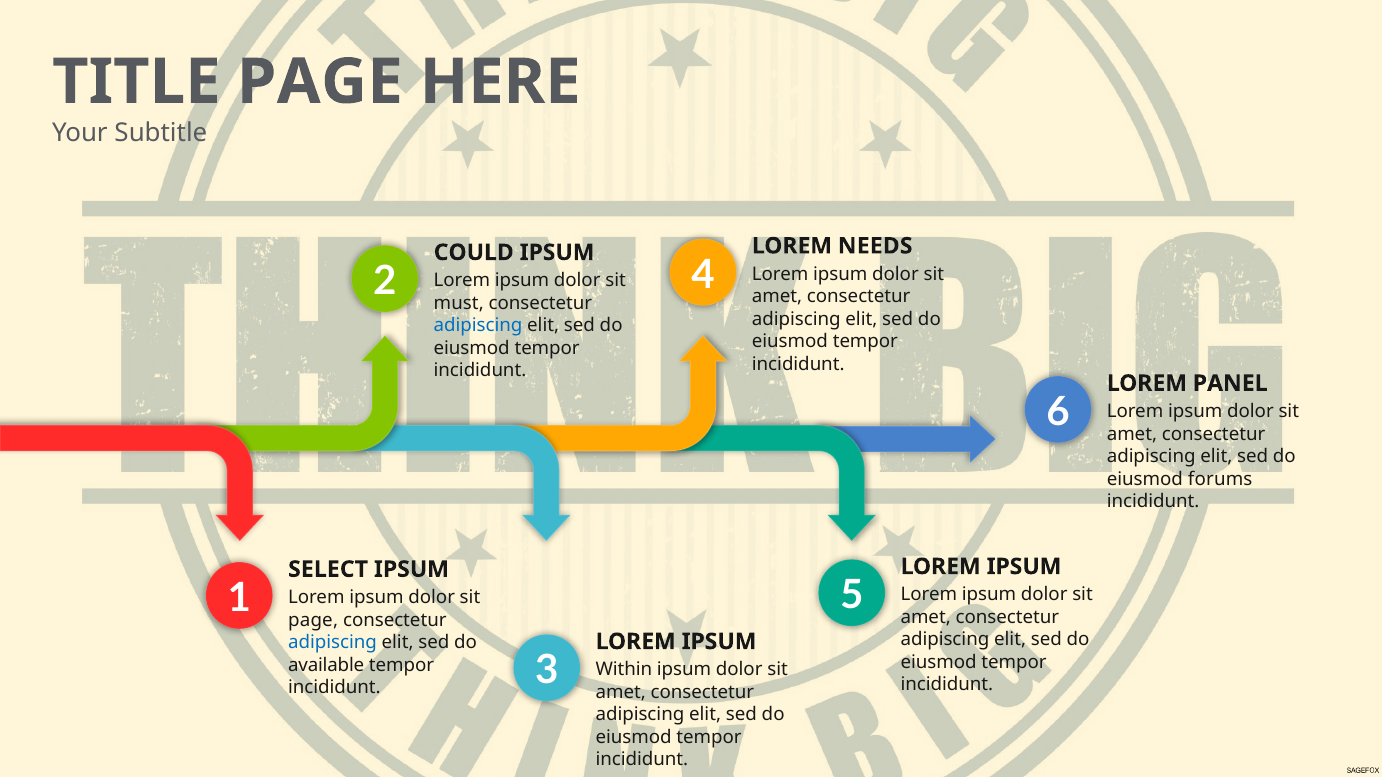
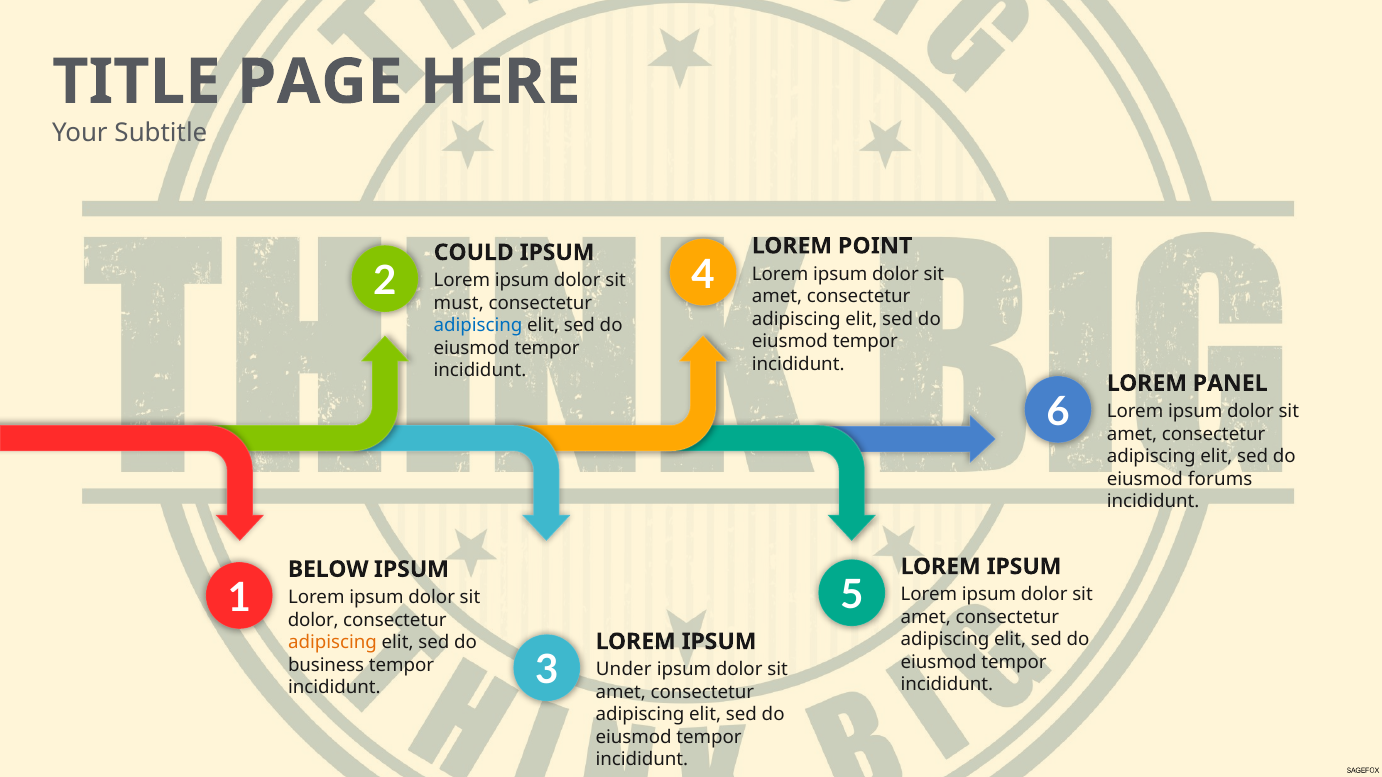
NEEDS: NEEDS -> POINT
SELECT: SELECT -> BELOW
page at (313, 620): page -> dolor
adipiscing at (332, 643) colour: blue -> orange
available: available -> business
Within: Within -> Under
